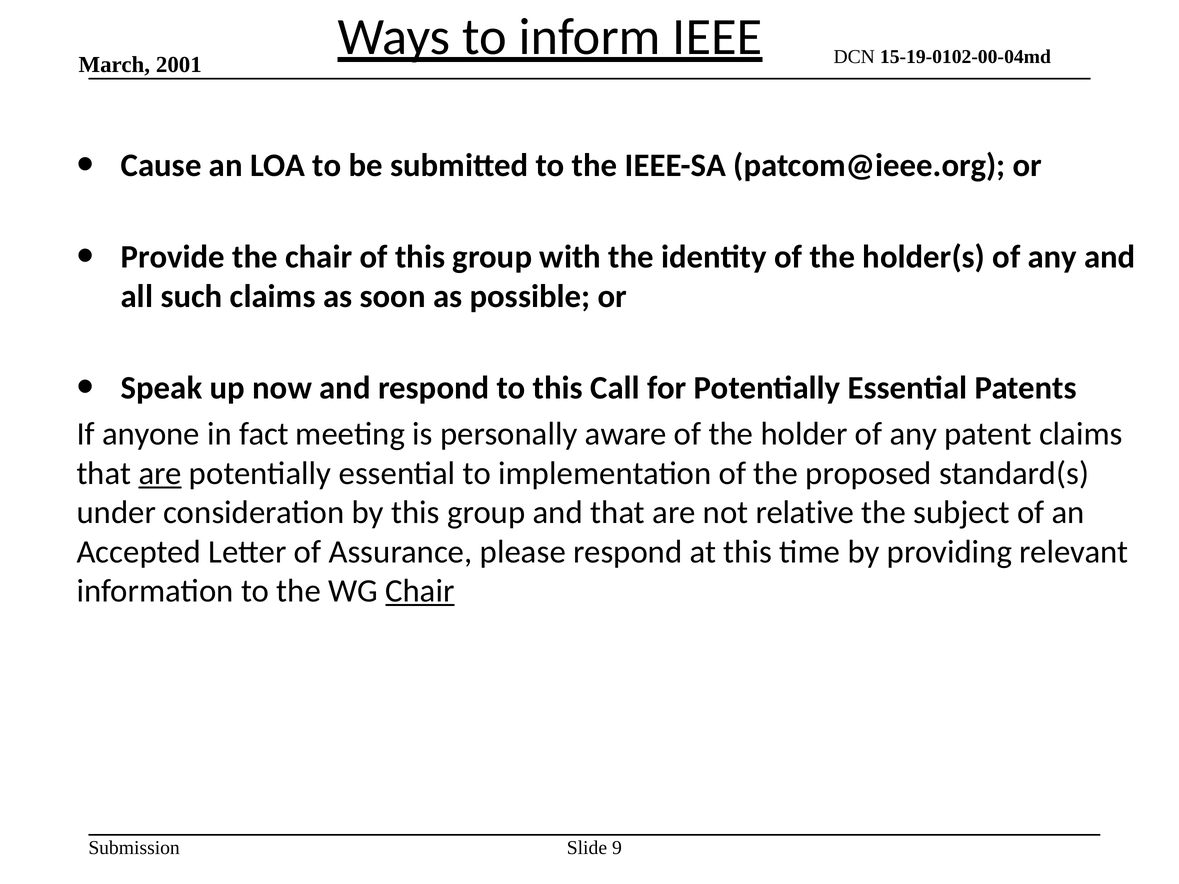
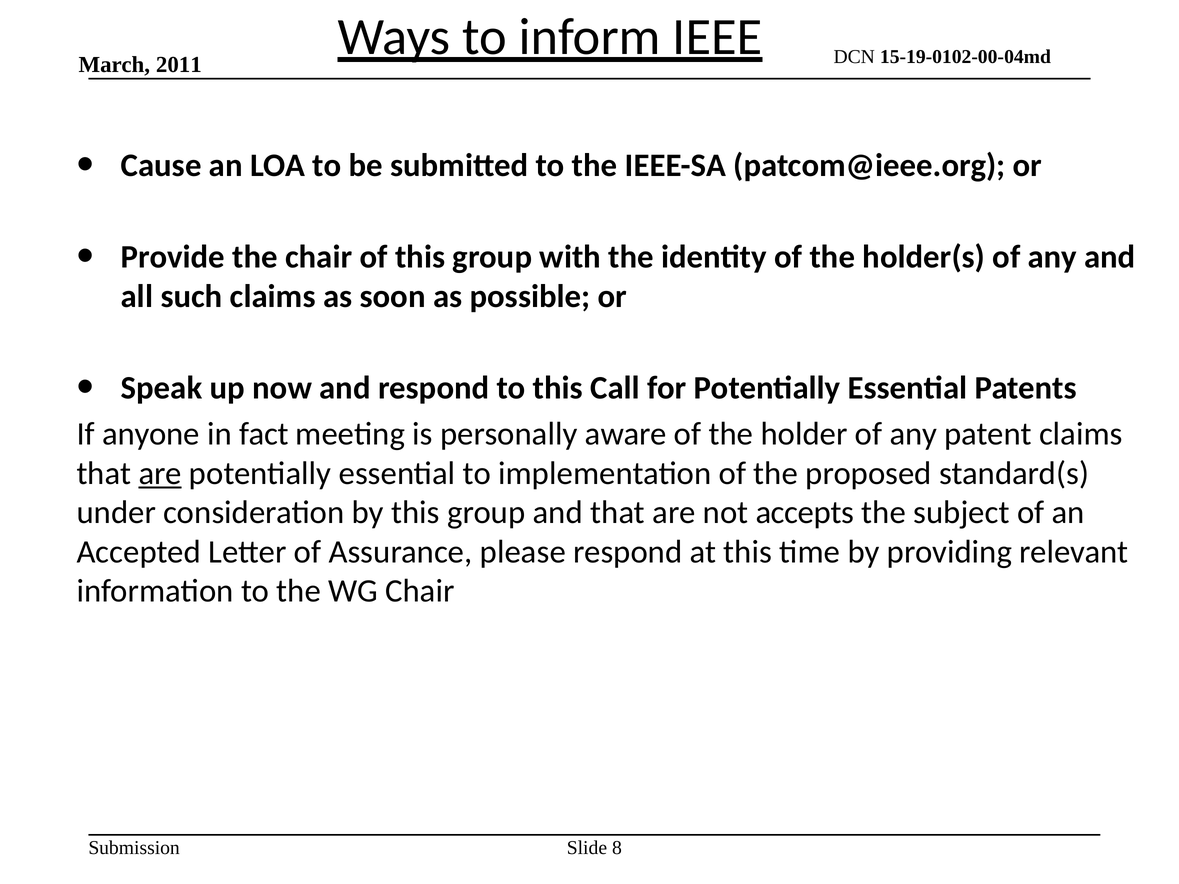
2001: 2001 -> 2011
relative: relative -> accepts
Chair at (420, 591) underline: present -> none
9: 9 -> 8
